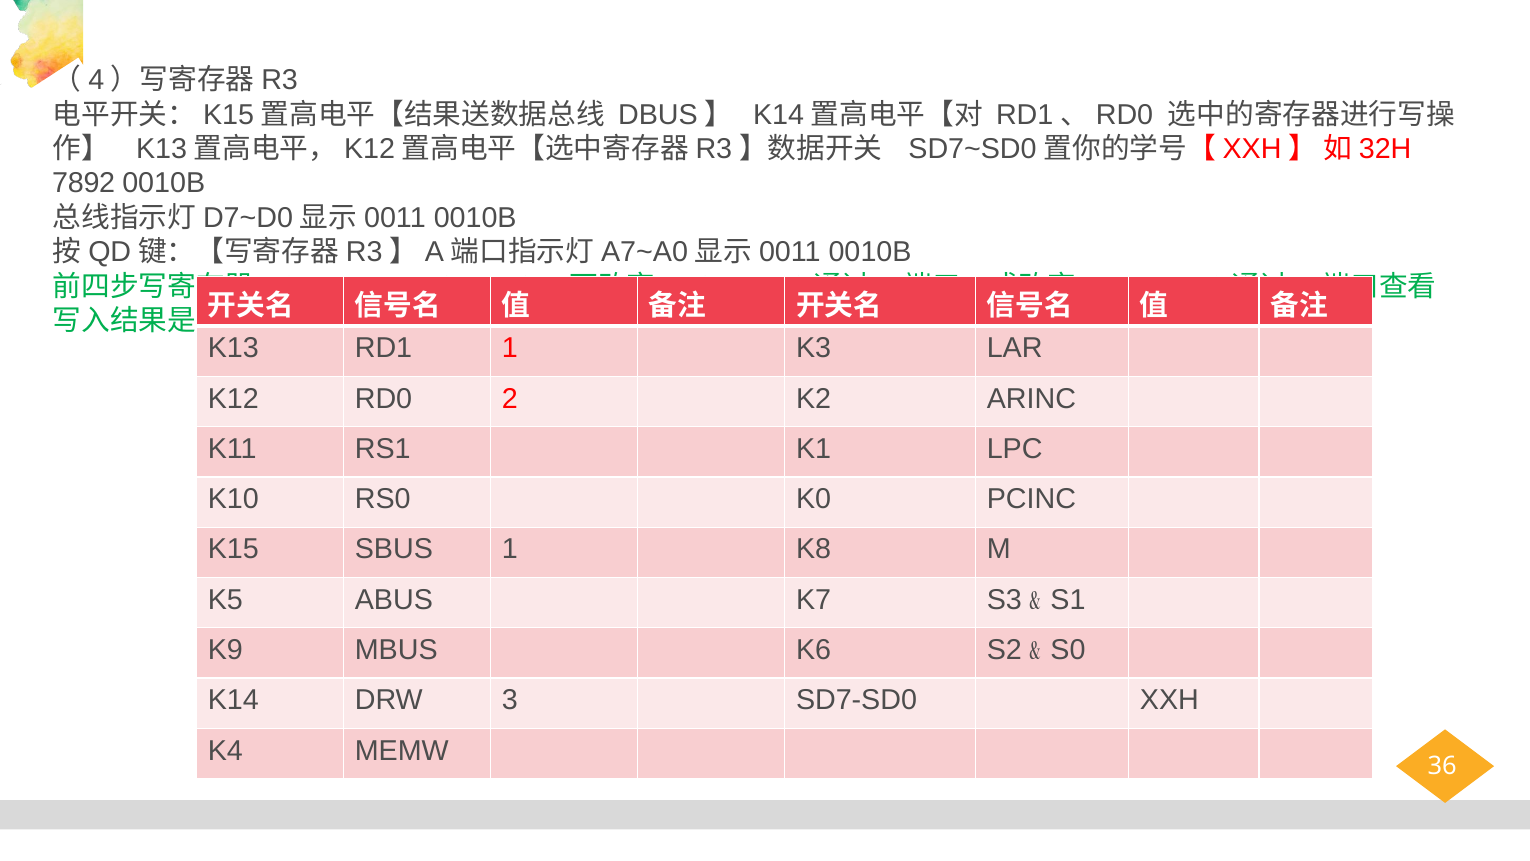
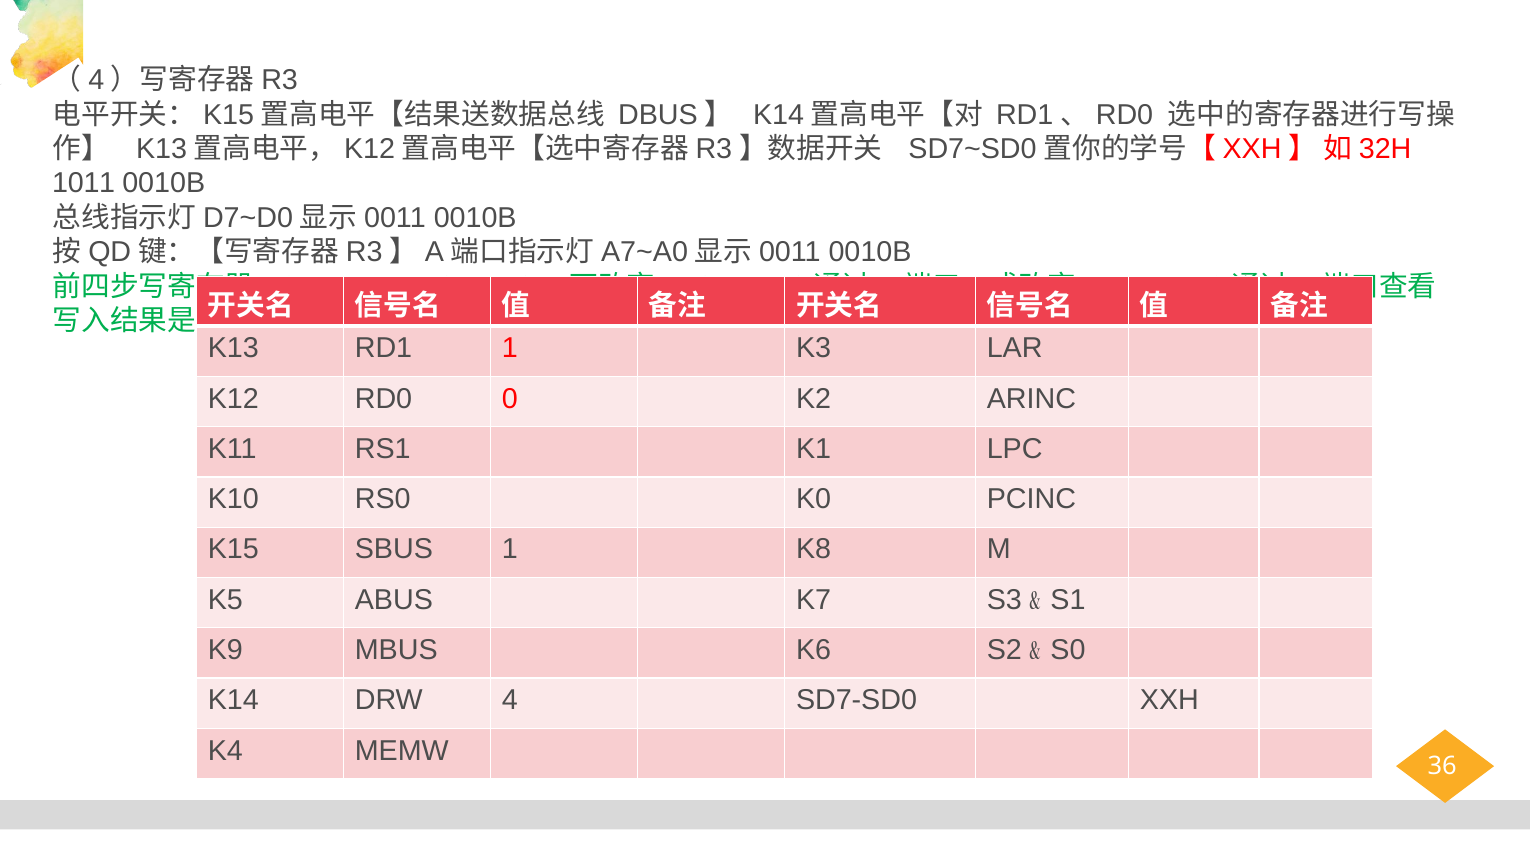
7892: 7892 -> 1011
2: 2 -> 0
3: 3 -> 4
